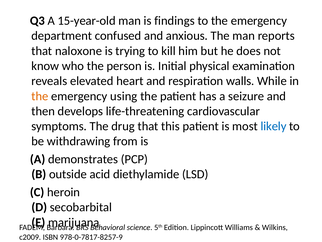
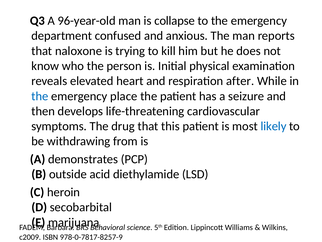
15-year-old: 15-year-old -> 96-year-old
findings: findings -> collapse
walls: walls -> after
the at (40, 96) colour: orange -> blue
using: using -> place
